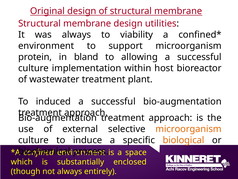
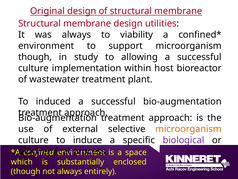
protein at (35, 57): protein -> though
bland: bland -> study
biological colour: orange -> purple
